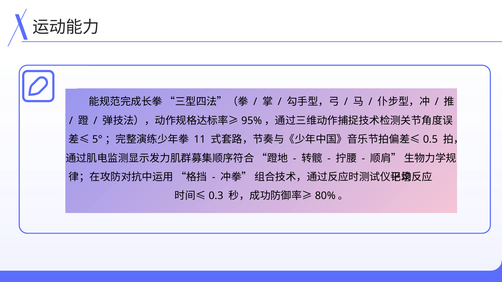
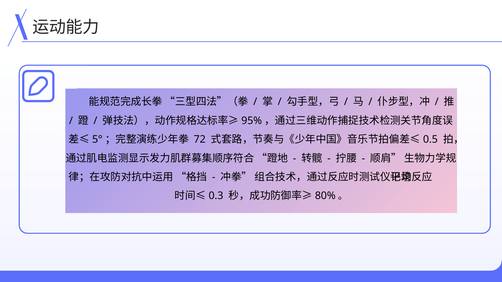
11: 11 -> 72
